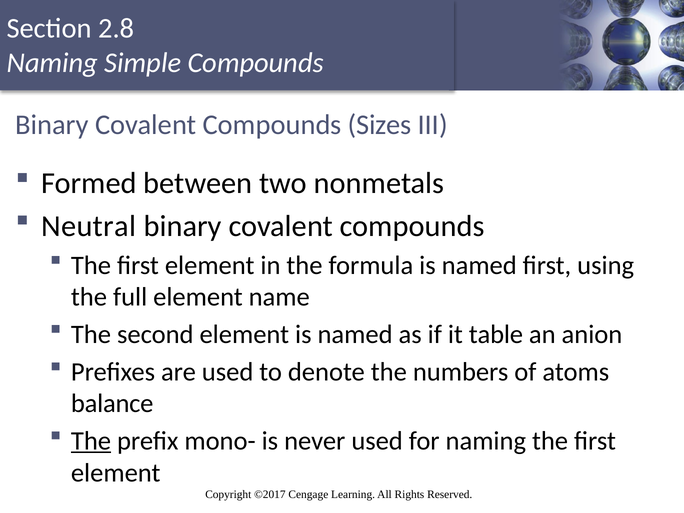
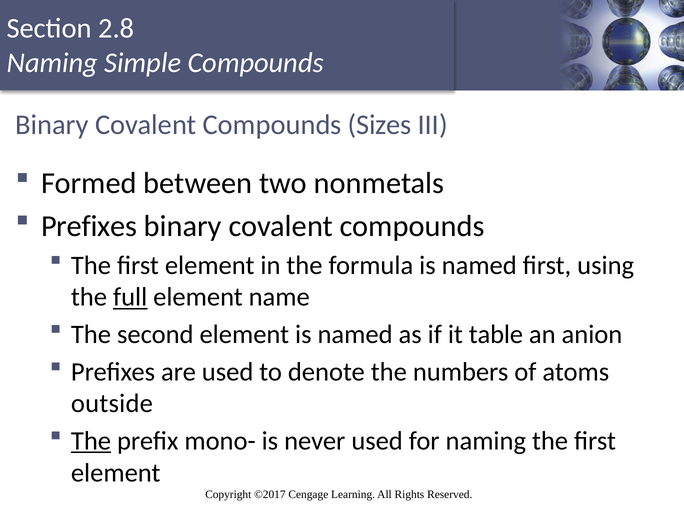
Neutral at (89, 226): Neutral -> Prefixes
full underline: none -> present
balance: balance -> outside
